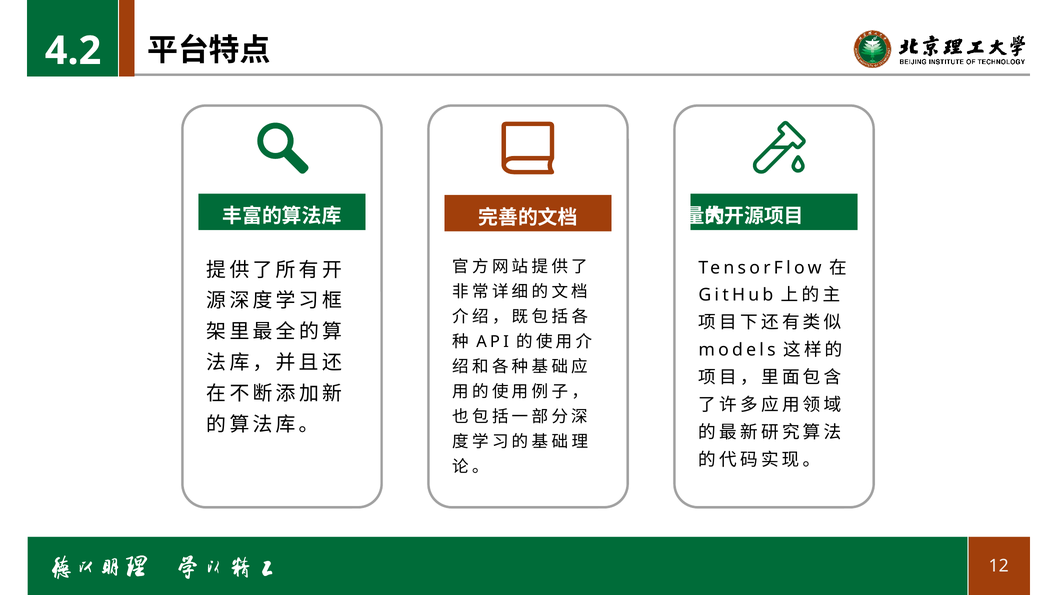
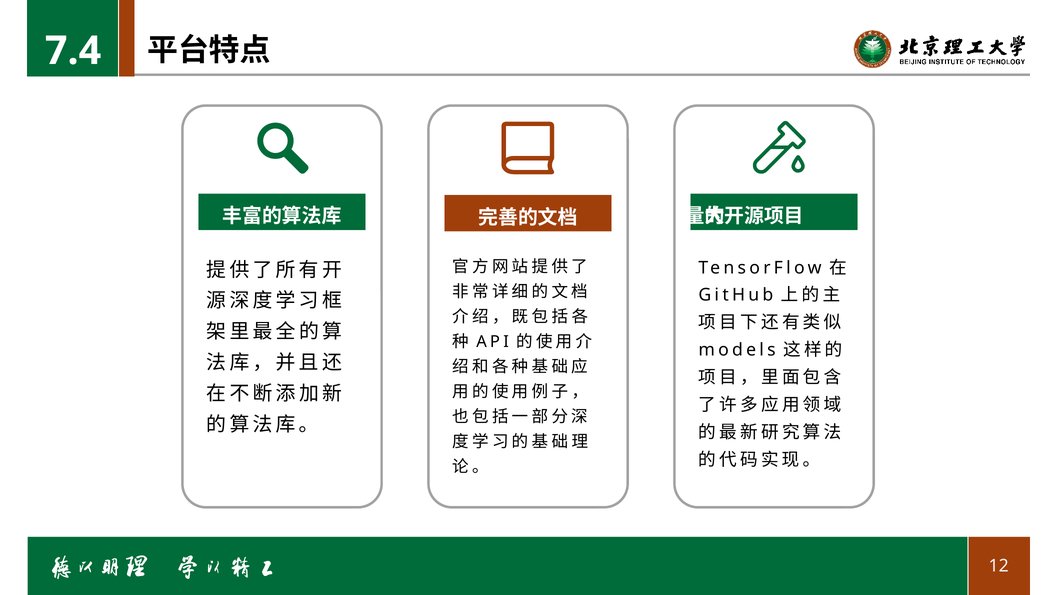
4.2: 4.2 -> 7.4
